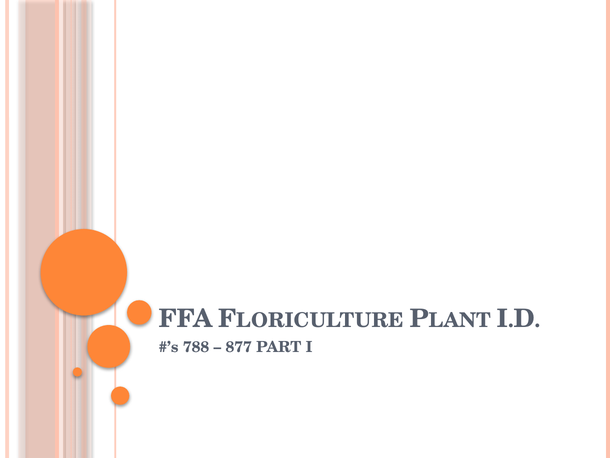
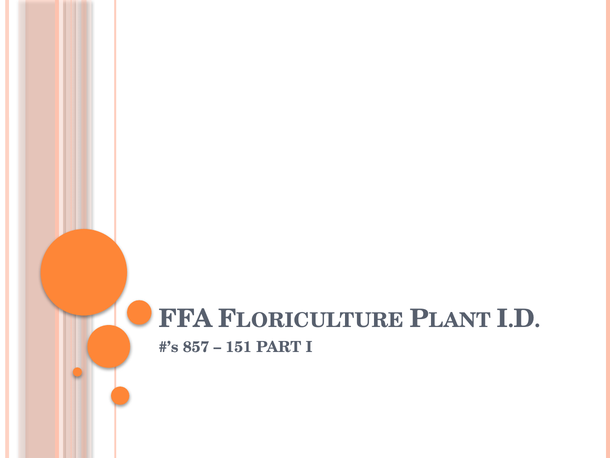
788: 788 -> 857
877: 877 -> 151
